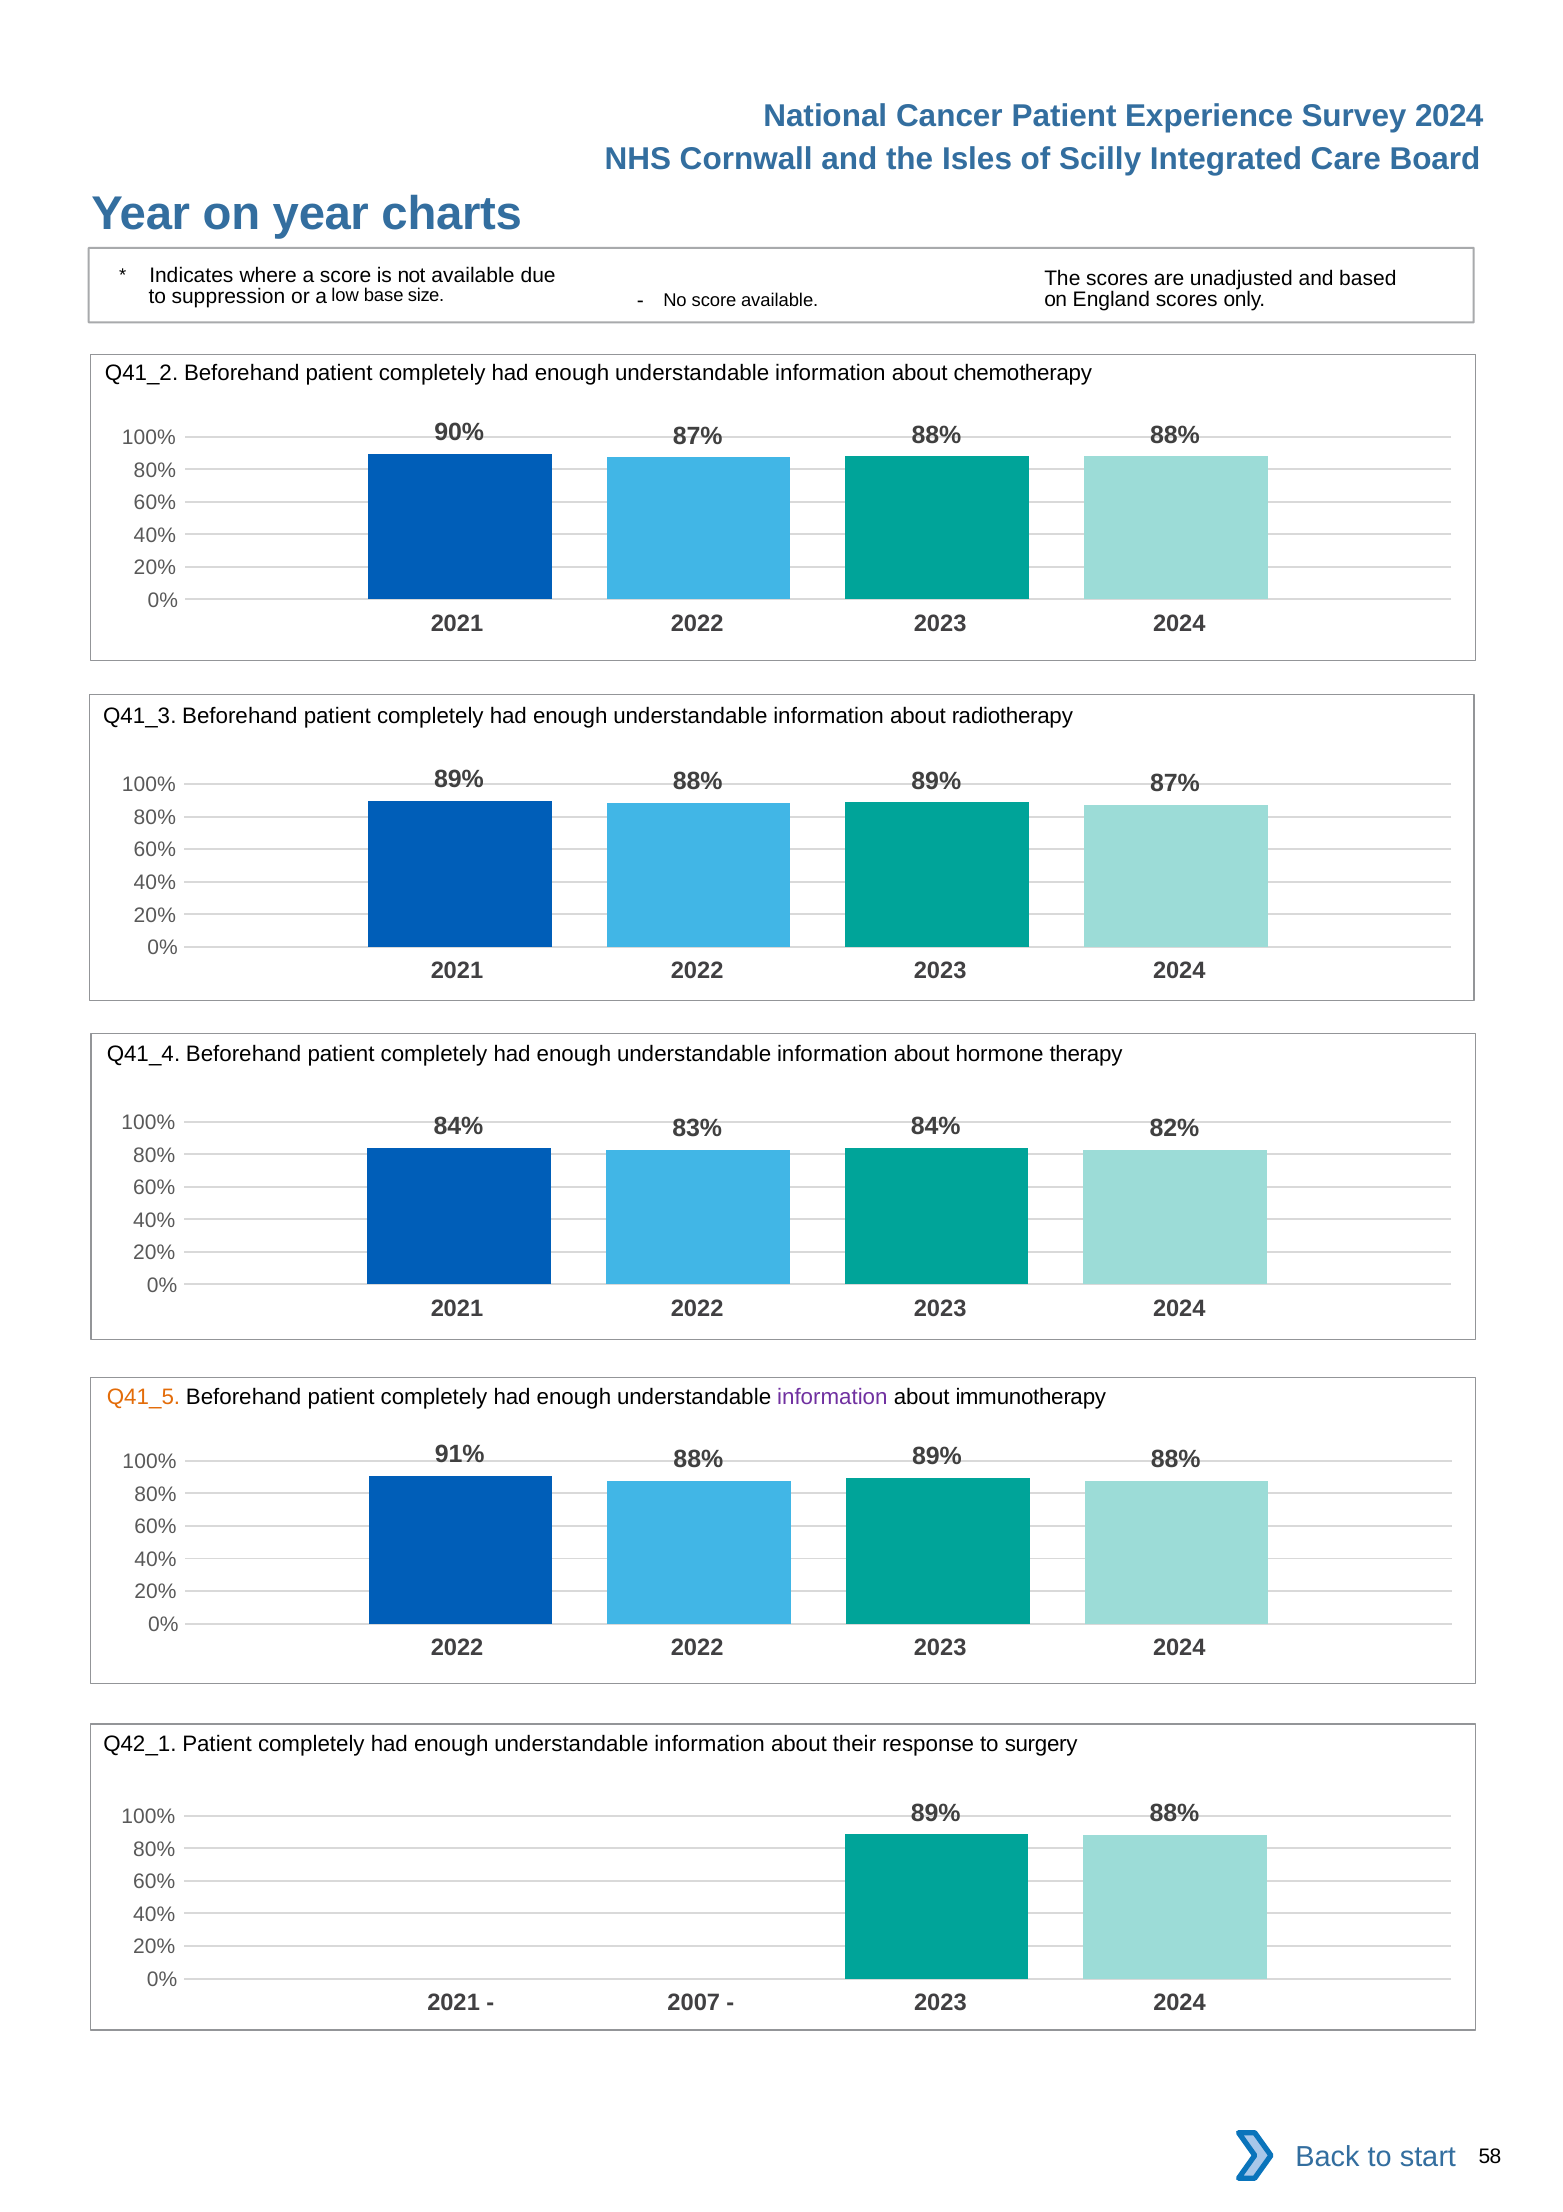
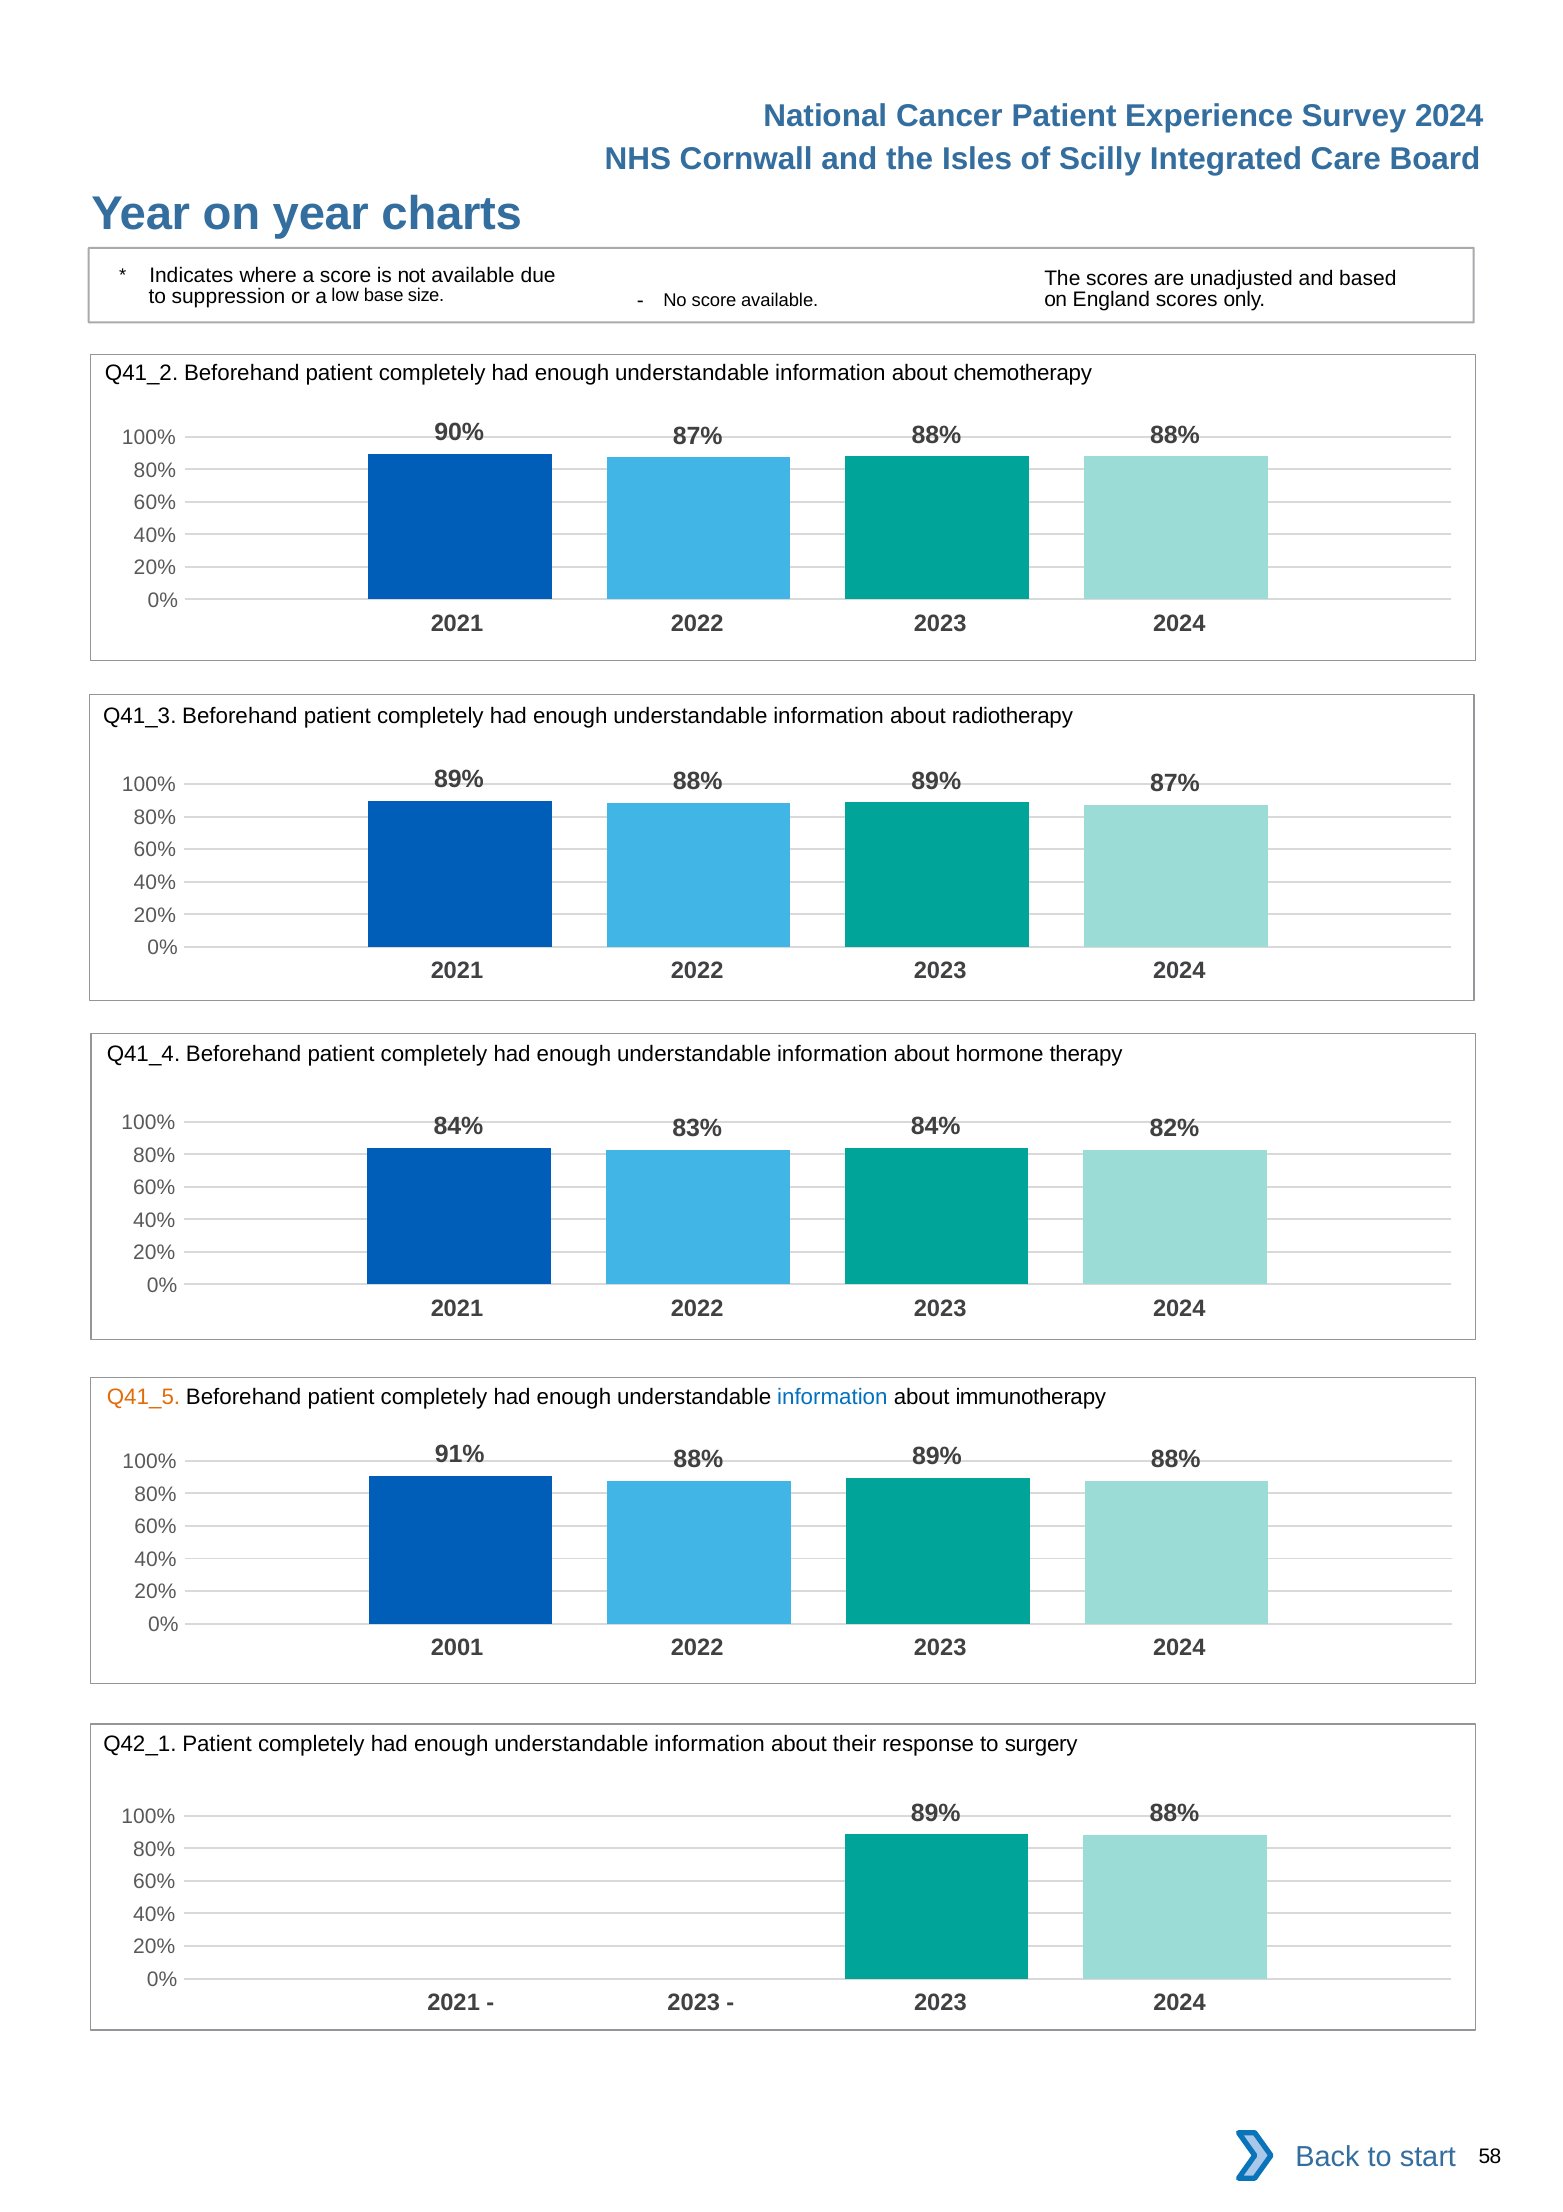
information at (832, 1397) colour: purple -> blue
2022 at (457, 1648): 2022 -> 2001
2007 at (694, 2002): 2007 -> 2023
